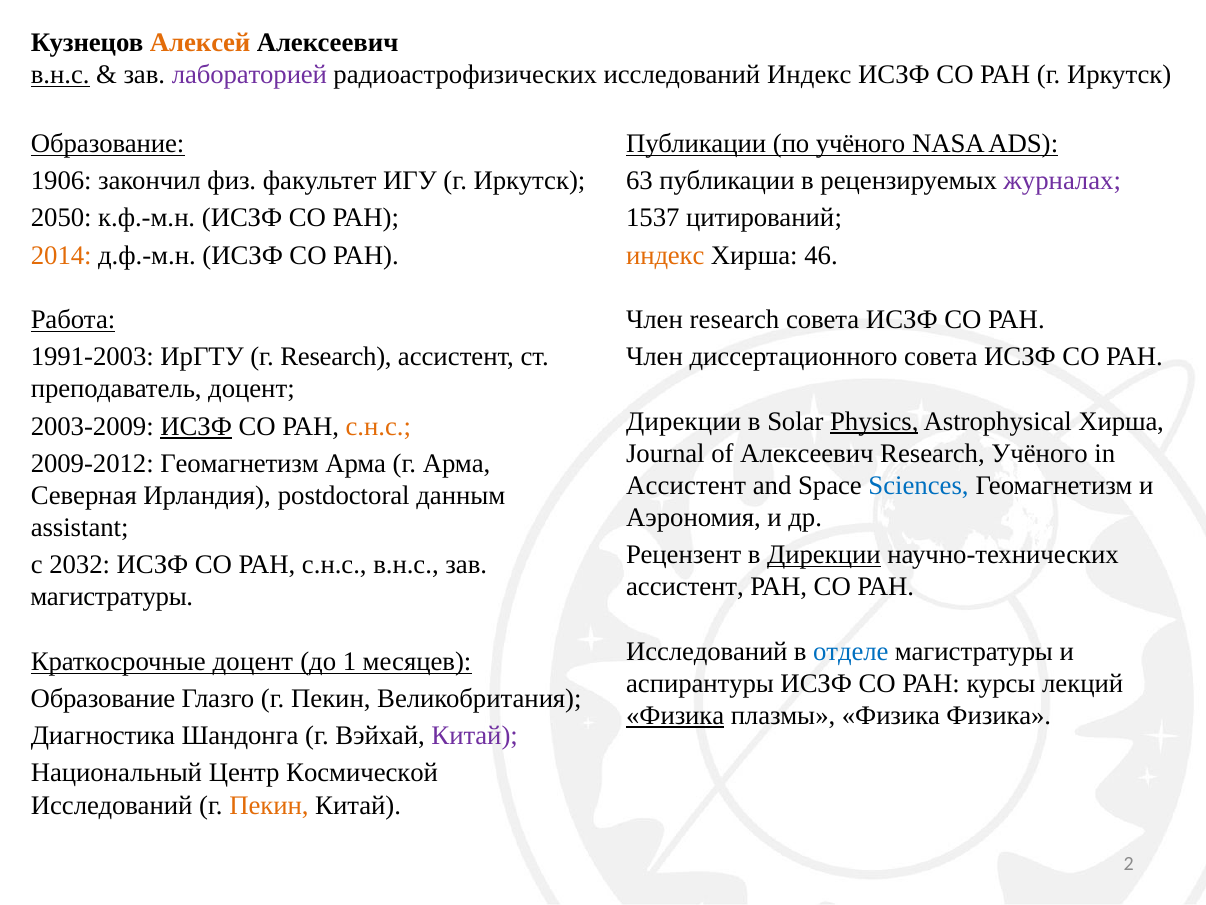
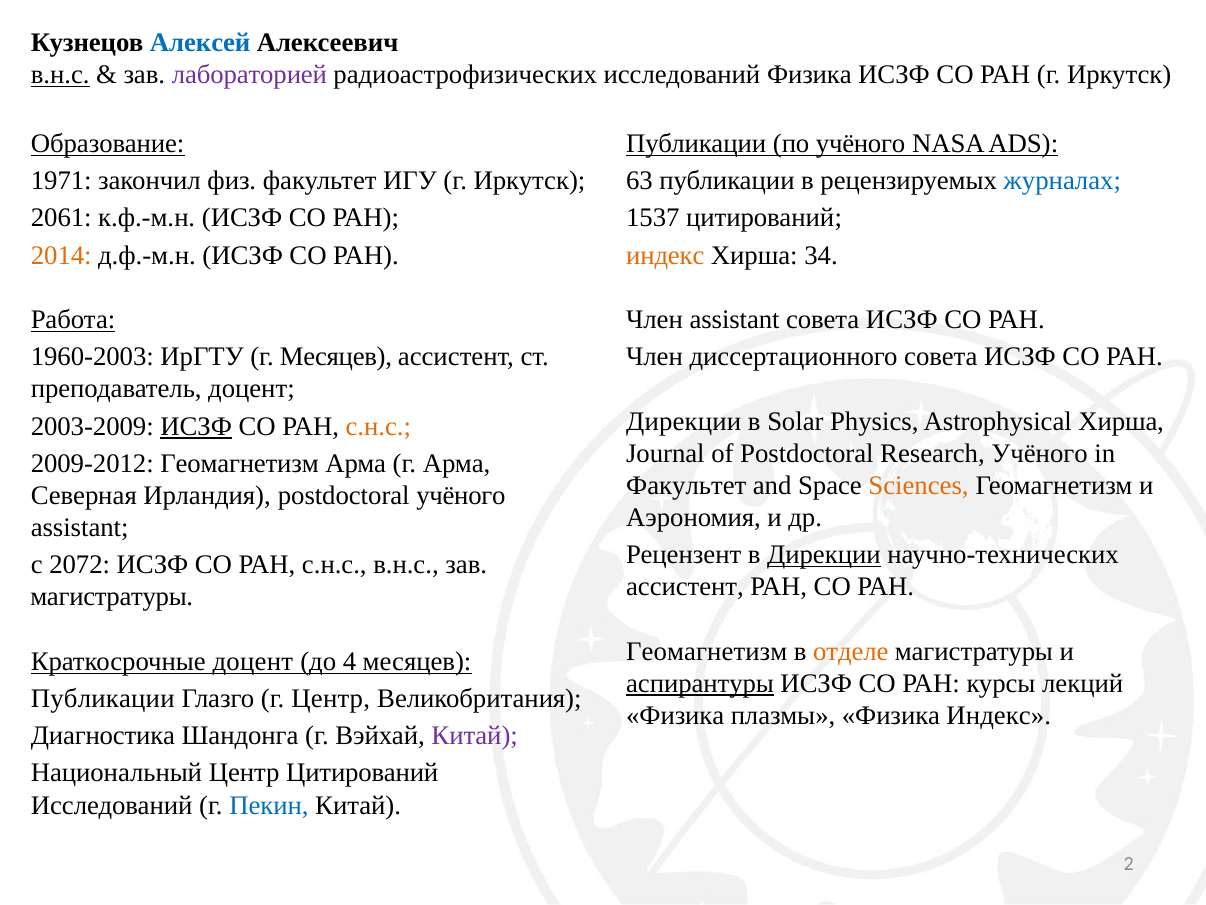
Алексей colour: orange -> blue
исследований Индекс: Индекс -> Физика
1906: 1906 -> 1971
журналах colour: purple -> blue
2050: 2050 -> 2061
46: 46 -> 34
Член research: research -> assistant
1991-2003: 1991-2003 -> 1960-2003
г Research: Research -> Месяцев
Physics underline: present -> none
of Алексеевич: Алексеевич -> Postdoctoral
Ассистент at (686, 485): Ассистент -> Факультет
Sciences colour: blue -> orange
postdoctoral данным: данным -> учёного
2032: 2032 -> 2072
Исследований at (707, 651): Исследований -> Геомагнетизм
отделе colour: blue -> orange
1: 1 -> 4
аспирантуры underline: none -> present
Образование at (103, 698): Образование -> Публикации
Глазго г Пекин: Пекин -> Центр
Физика at (675, 715) underline: present -> none
Физика Физика: Физика -> Индекс
Центр Космической: Космической -> Цитирований
Пекин at (269, 805) colour: orange -> blue
